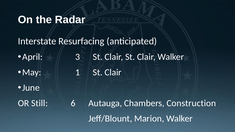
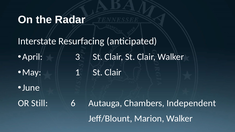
Construction: Construction -> Independent
